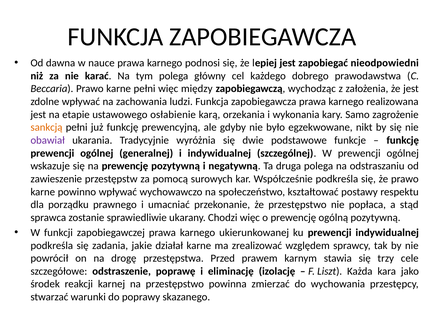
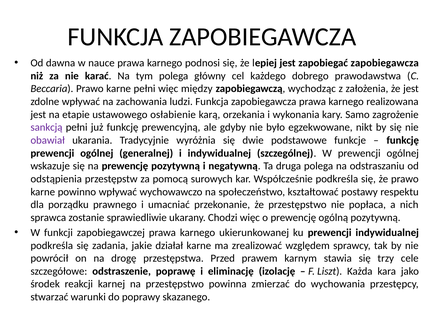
zapobiegać nieodpowiedni: nieodpowiedni -> zapobiegawcza
sankcją colour: orange -> purple
zawieszenie: zawieszenie -> odstąpienia
stąd: stąd -> nich
